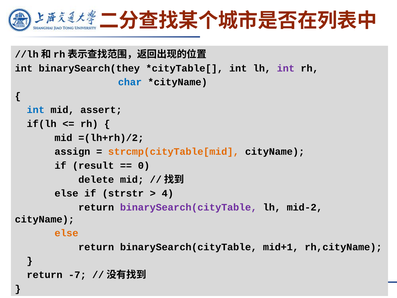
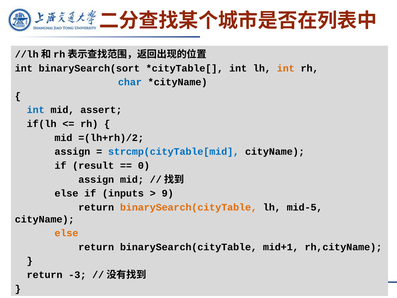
binarySearch(they: binarySearch(they -> binarySearch(sort
int at (286, 68) colour: purple -> orange
strcmp(cityTable[mid colour: orange -> blue
delete at (96, 179): delete -> assign
strstr: strstr -> inputs
4: 4 -> 9
binarySearch(cityTable at (189, 207) colour: purple -> orange
mid-2: mid-2 -> mid-5
-7: -7 -> -3
